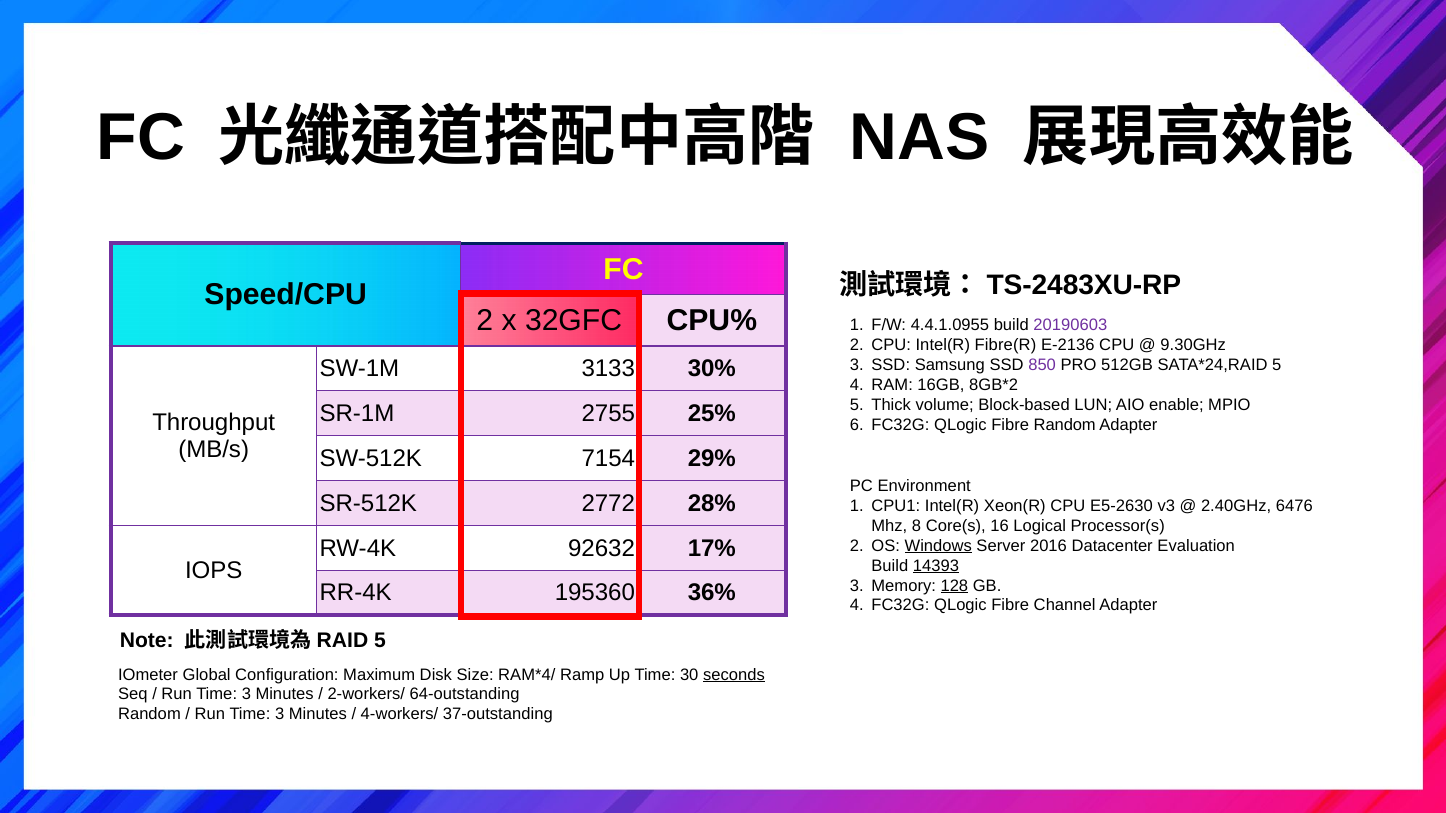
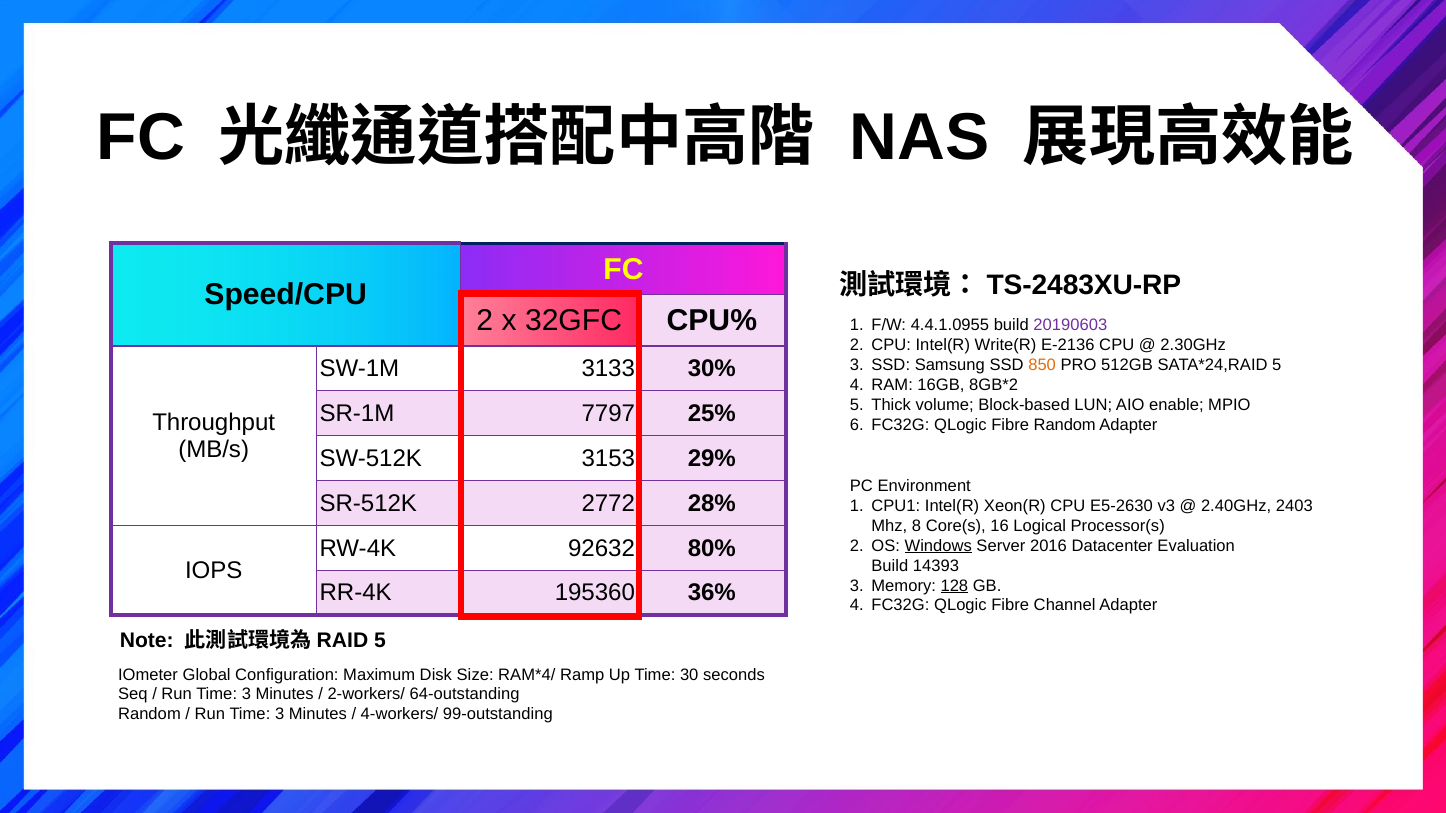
Fibre(R: Fibre(R -> Write(R
9.30GHz: 9.30GHz -> 2.30GHz
850 colour: purple -> orange
2755: 2755 -> 7797
7154: 7154 -> 3153
6476: 6476 -> 2403
17%: 17% -> 80%
14393 underline: present -> none
seconds underline: present -> none
37-outstanding: 37-outstanding -> 99-outstanding
